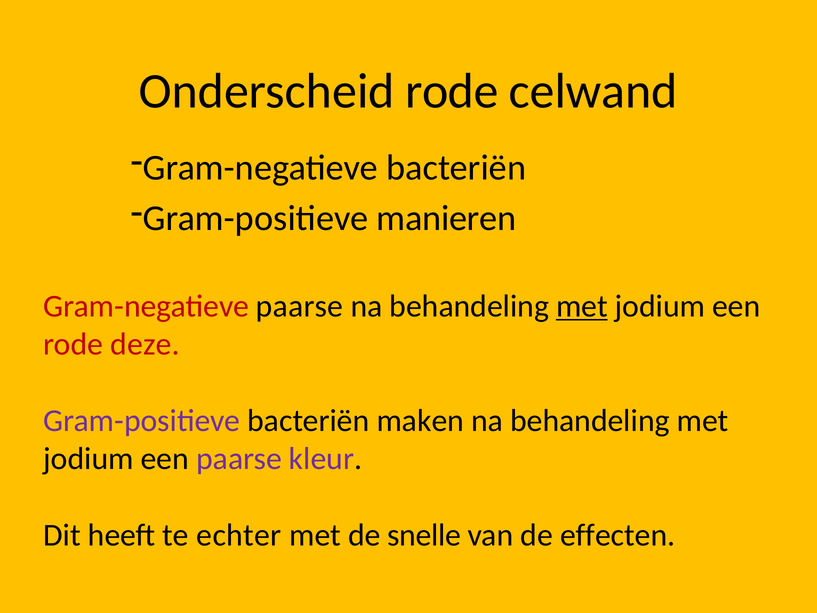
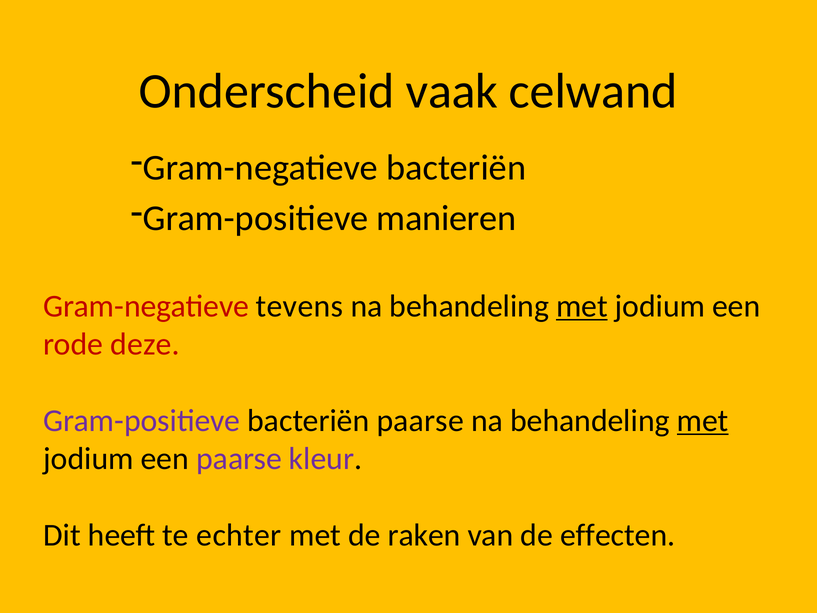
Onderscheid rode: rode -> vaak
Gram-negatieve paarse: paarse -> tevens
bacteriën maken: maken -> paarse
met at (703, 420) underline: none -> present
snelle: snelle -> raken
